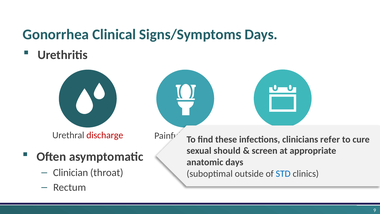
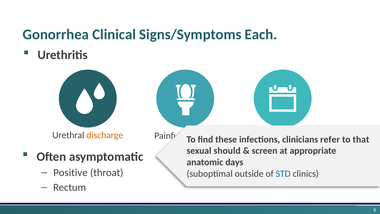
Signs/Symptoms Days: Days -> Each
discharge colour: red -> orange
cure: cure -> that
Clinician: Clinician -> Positive
